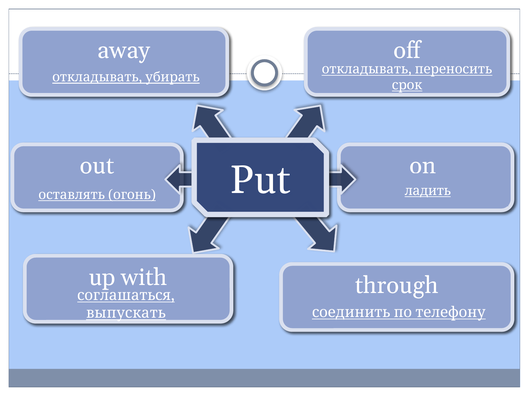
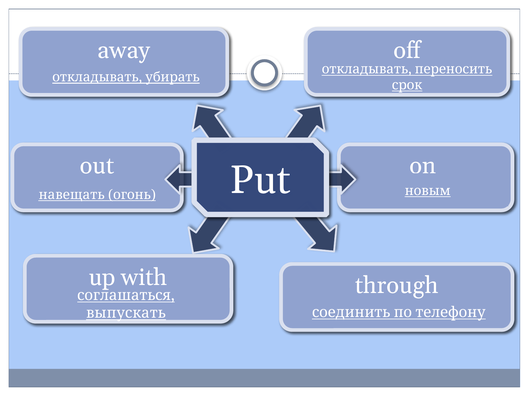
ладить: ладить -> новым
оставлять: оставлять -> навещать
